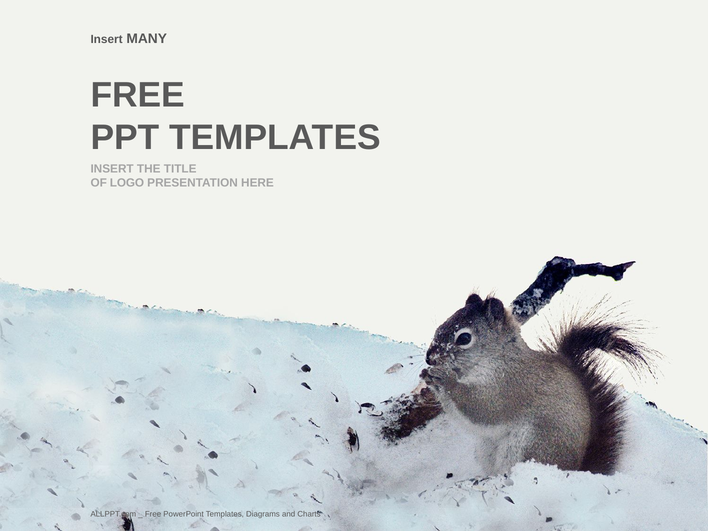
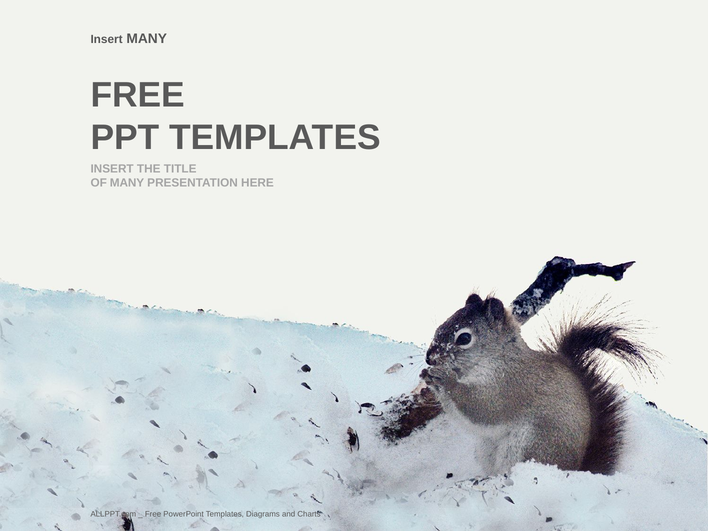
OF LOGO: LOGO -> MANY
